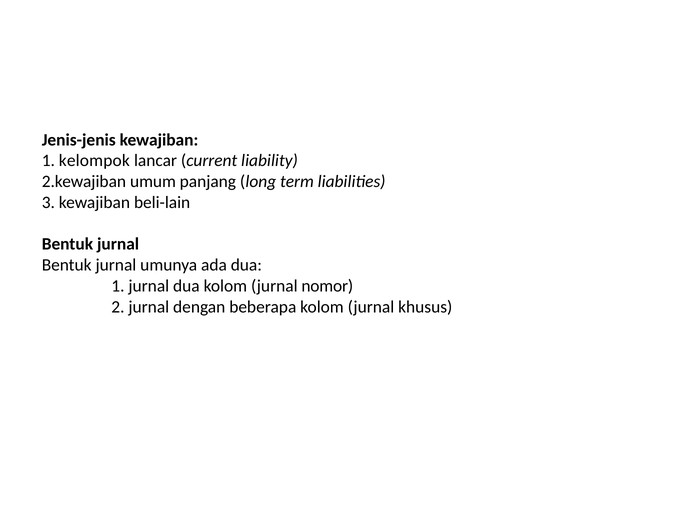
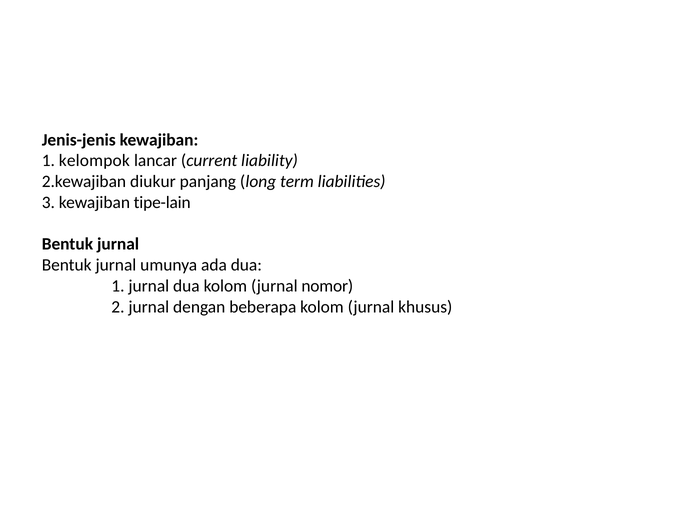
umum: umum -> diukur
beli-lain: beli-lain -> tipe-lain
